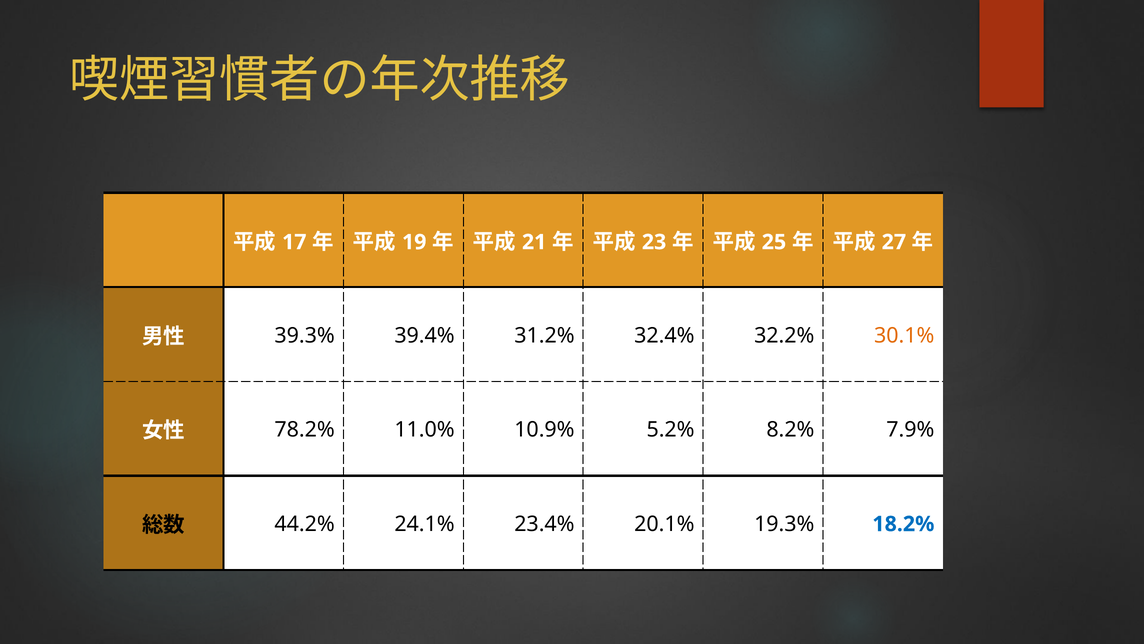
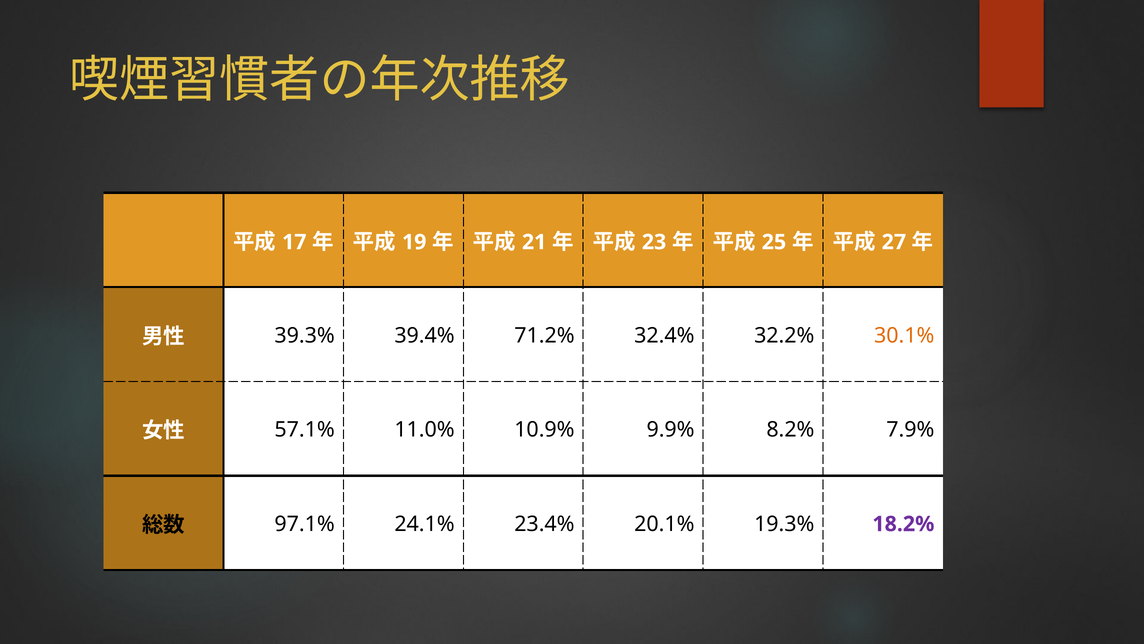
31.2%: 31.2% -> 71.2%
78.2%: 78.2% -> 57.1%
5.2%: 5.2% -> 9.9%
44.2%: 44.2% -> 97.1%
18.2% colour: blue -> purple
